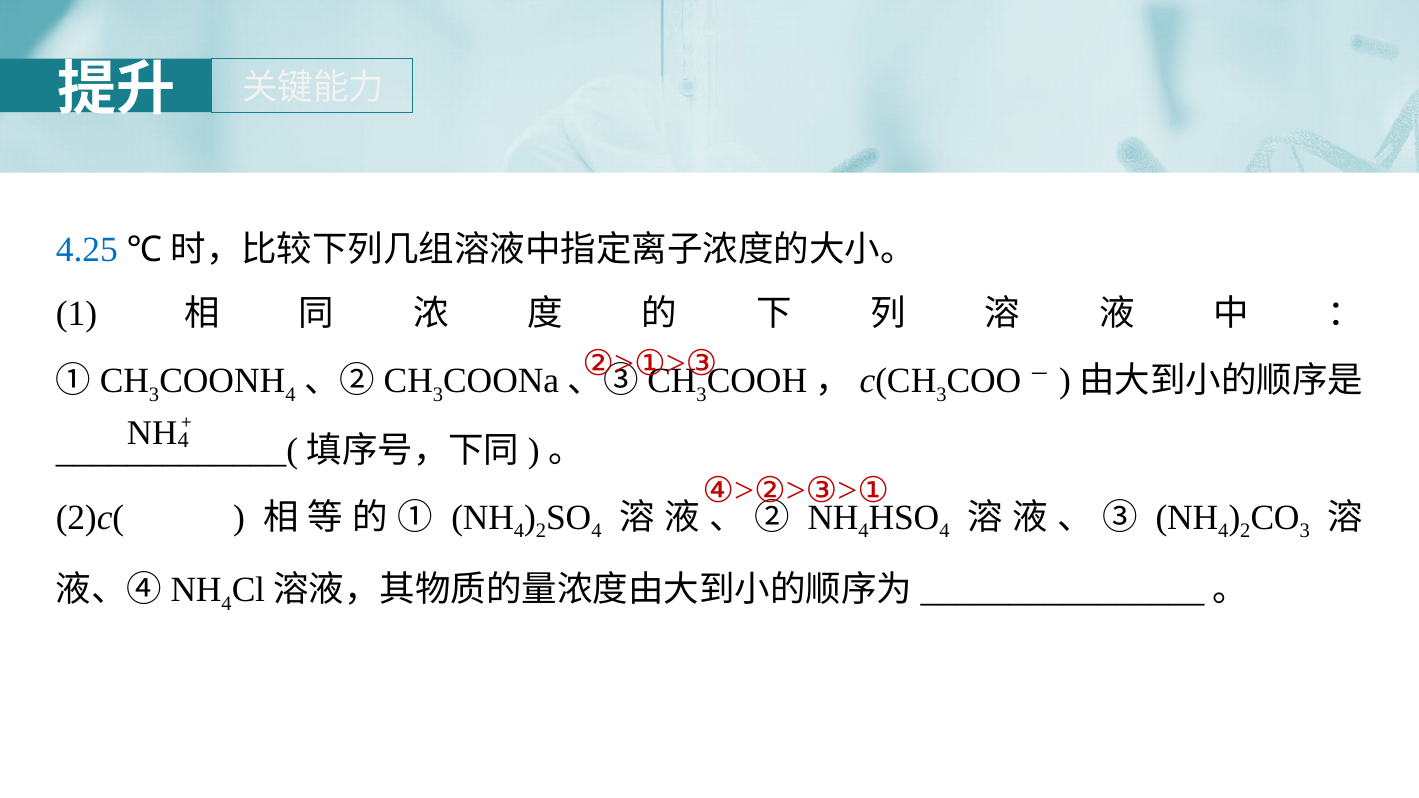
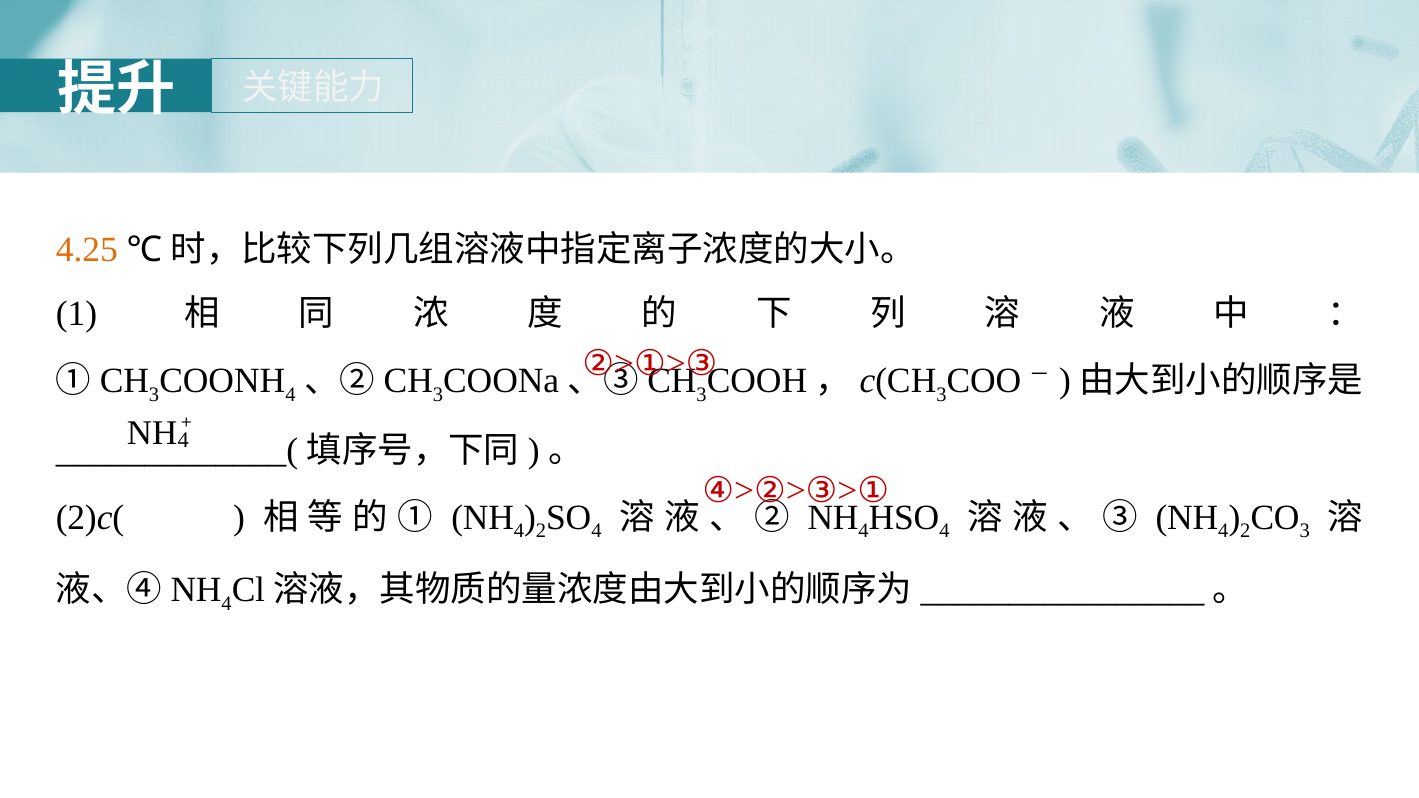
4.25 colour: blue -> orange
